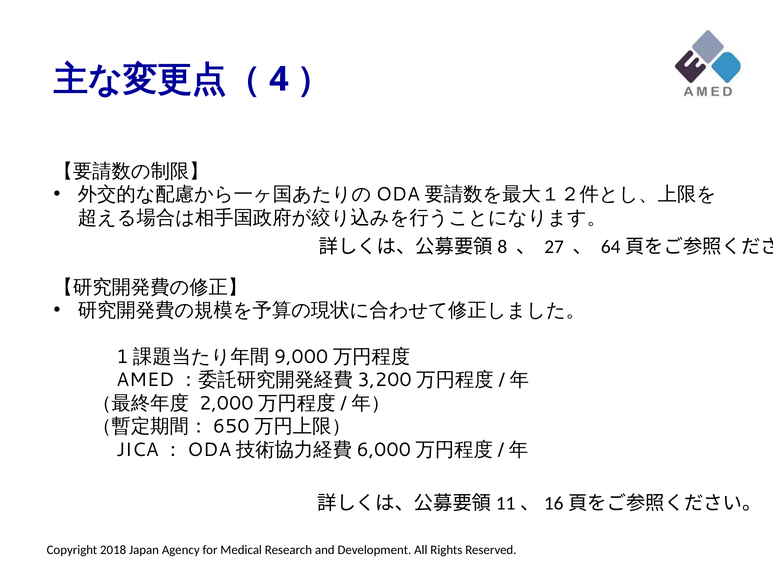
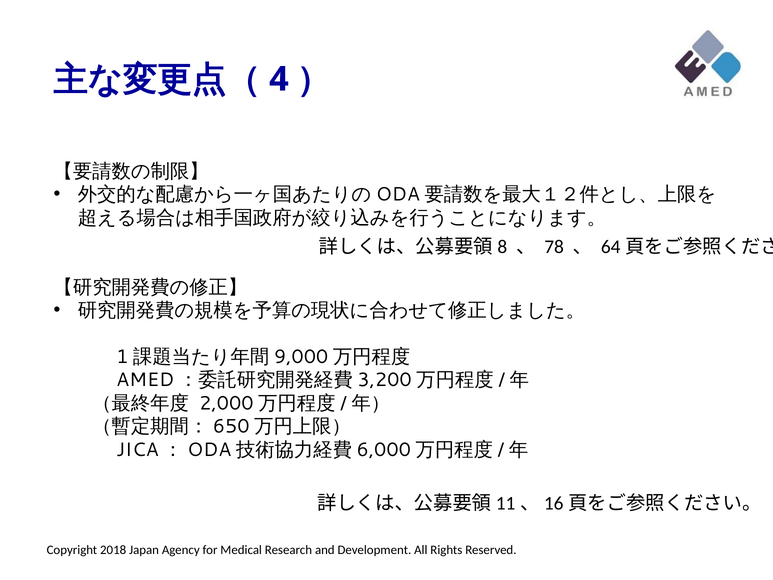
27: 27 -> 78
